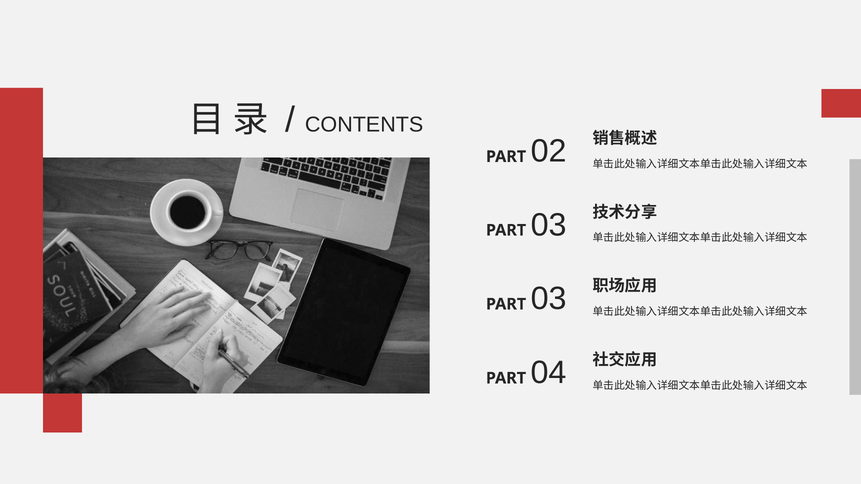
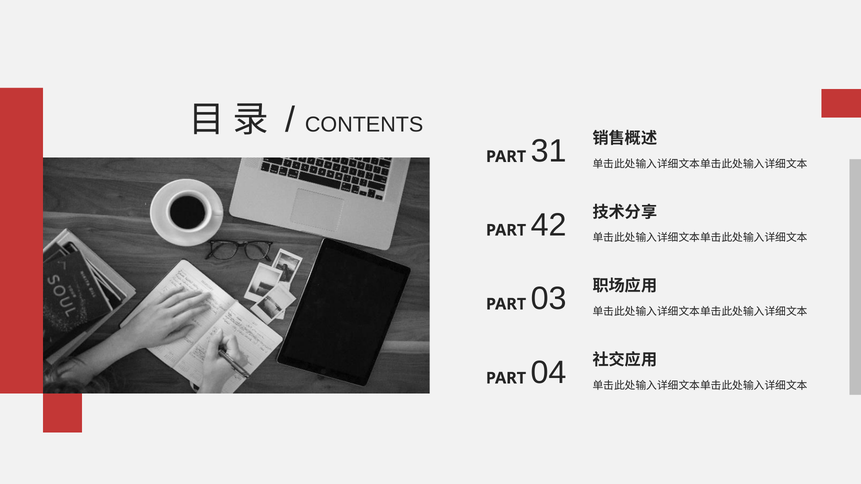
02: 02 -> 31
03 at (549, 225): 03 -> 42
